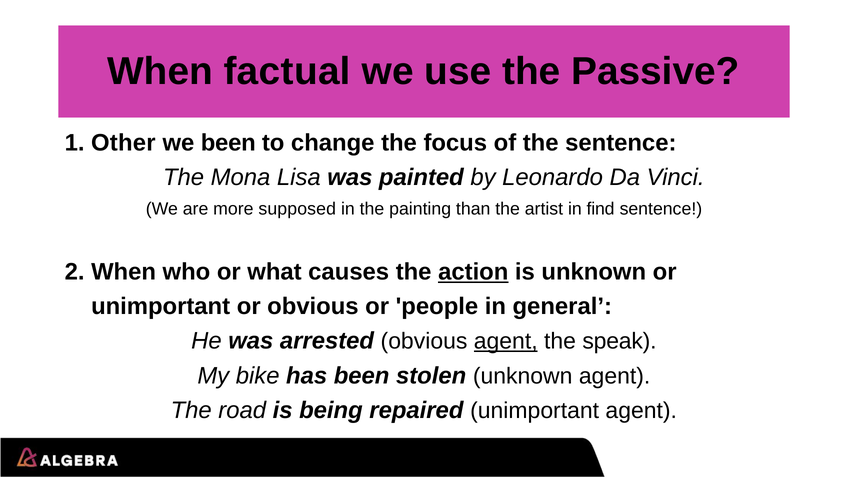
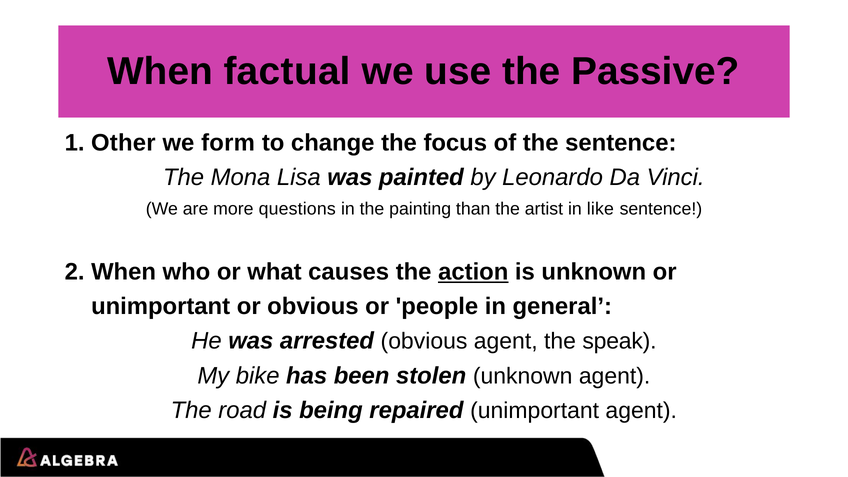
we been: been -> form
supposed: supposed -> questions
find: find -> like
agent at (506, 341) underline: present -> none
